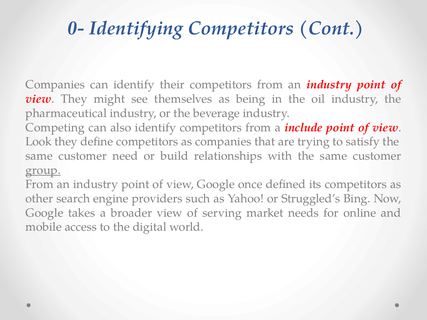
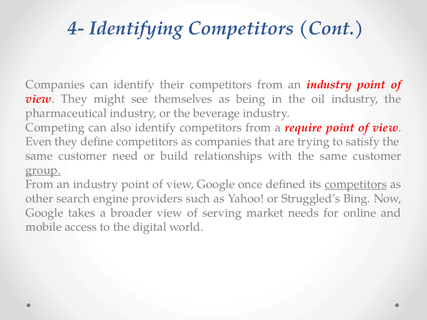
0-: 0- -> 4-
include: include -> require
Look: Look -> Even
competitors at (356, 184) underline: none -> present
